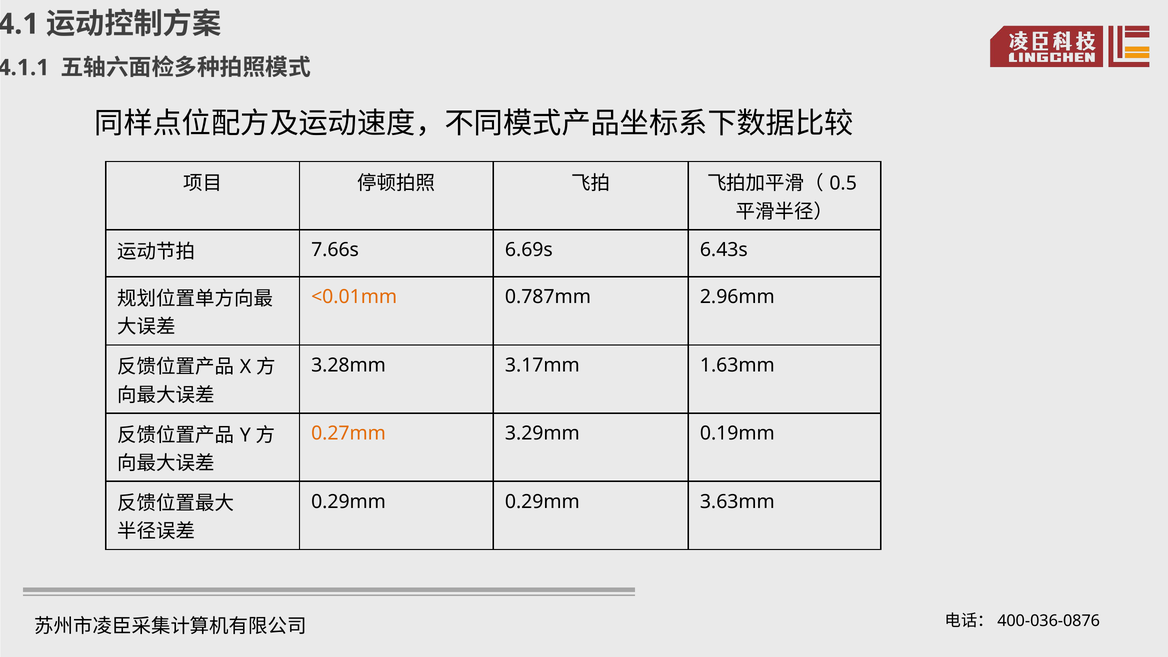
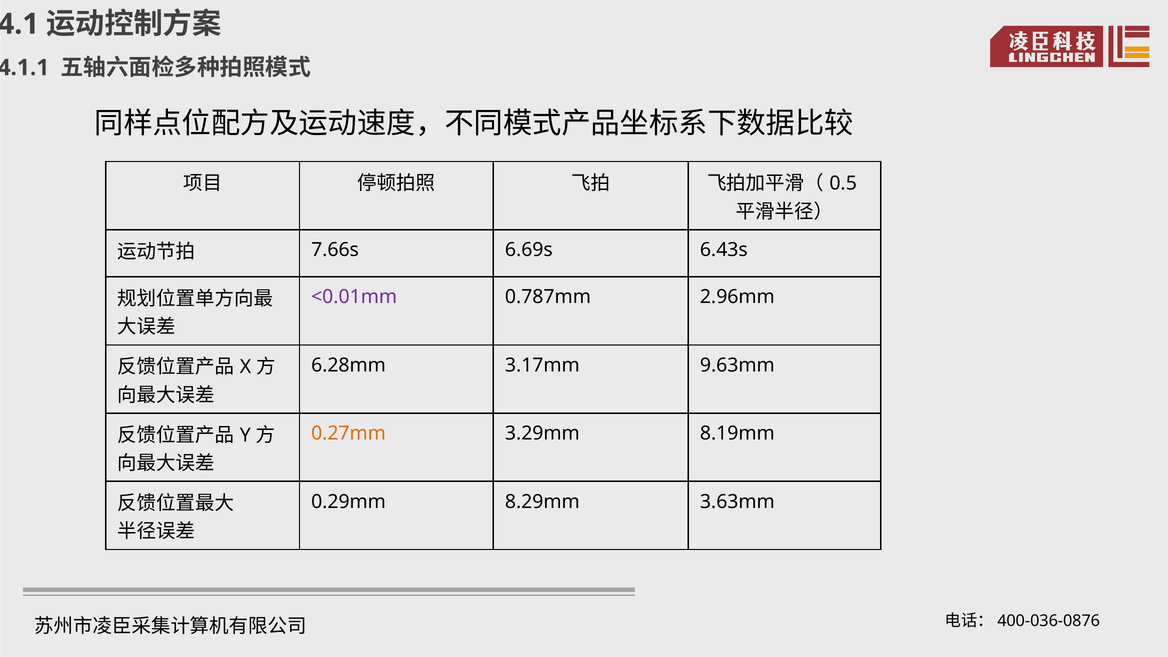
<0.01mm colour: orange -> purple
3.28mm: 3.28mm -> 6.28mm
1.63mm: 1.63mm -> 9.63mm
0.19mm: 0.19mm -> 8.19mm
0.29mm 0.29mm: 0.29mm -> 8.29mm
